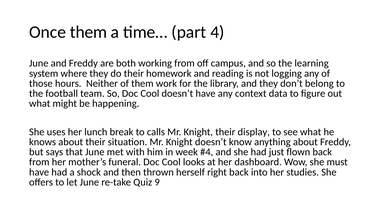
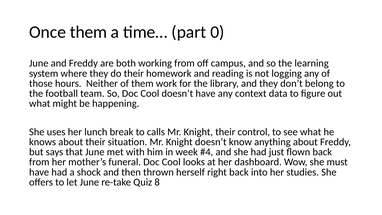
4: 4 -> 0
display: display -> control
9: 9 -> 8
